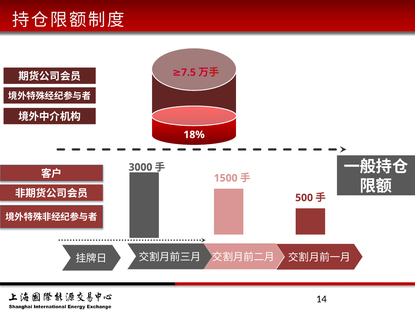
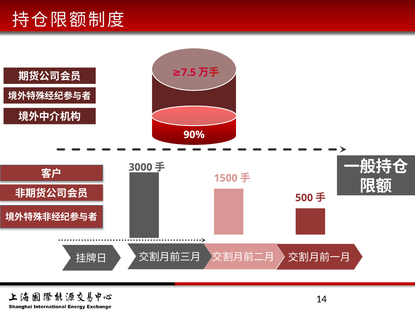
18%: 18% -> 90%
